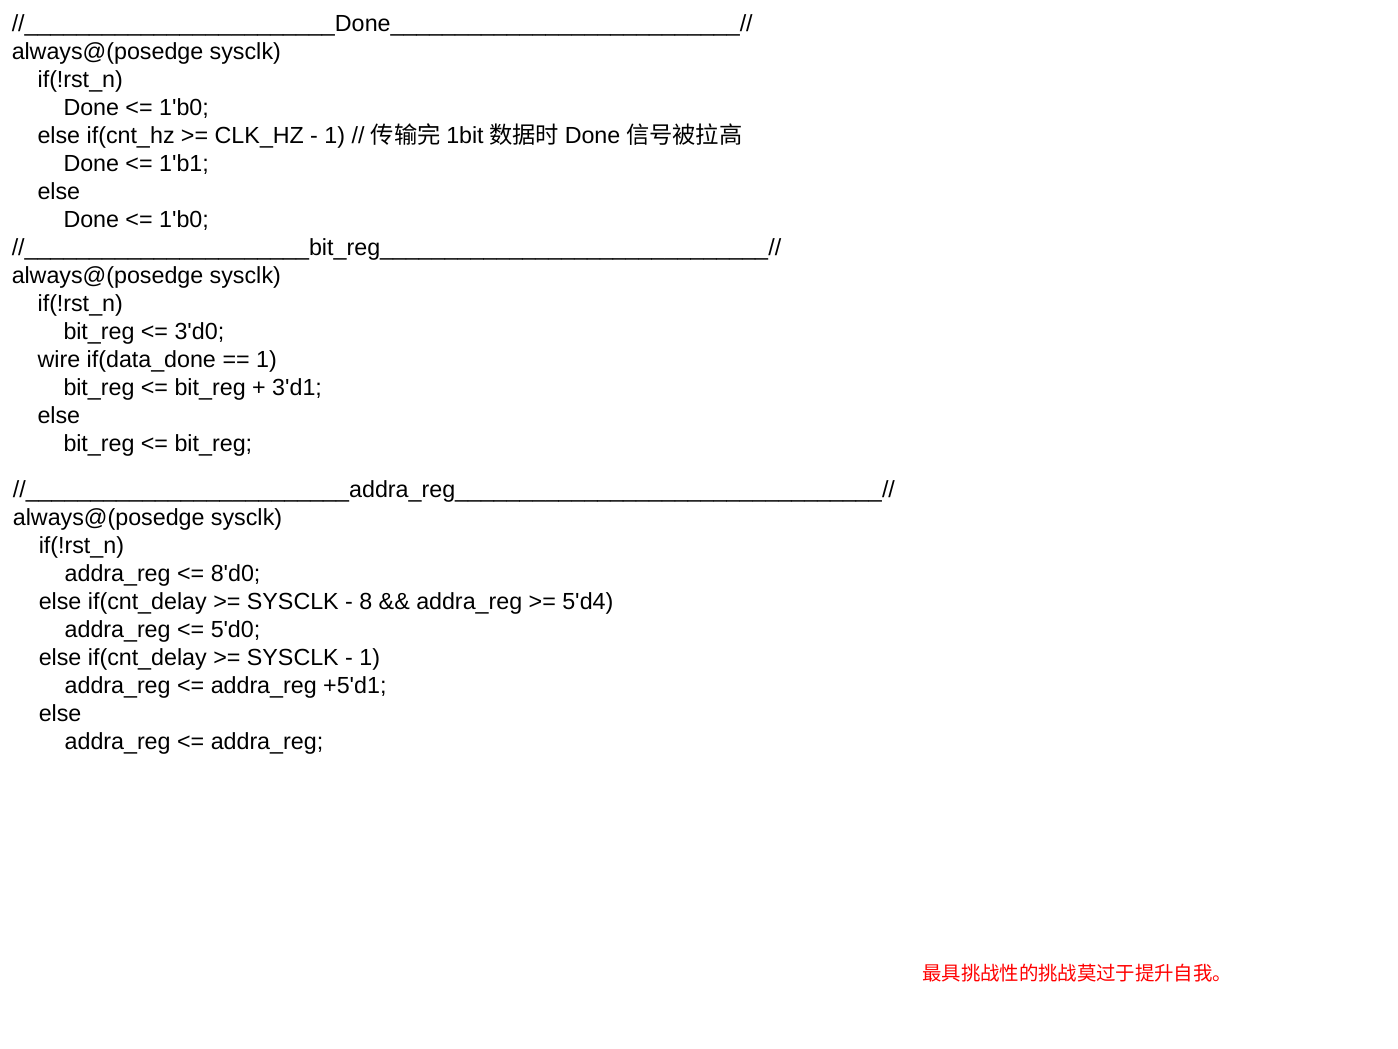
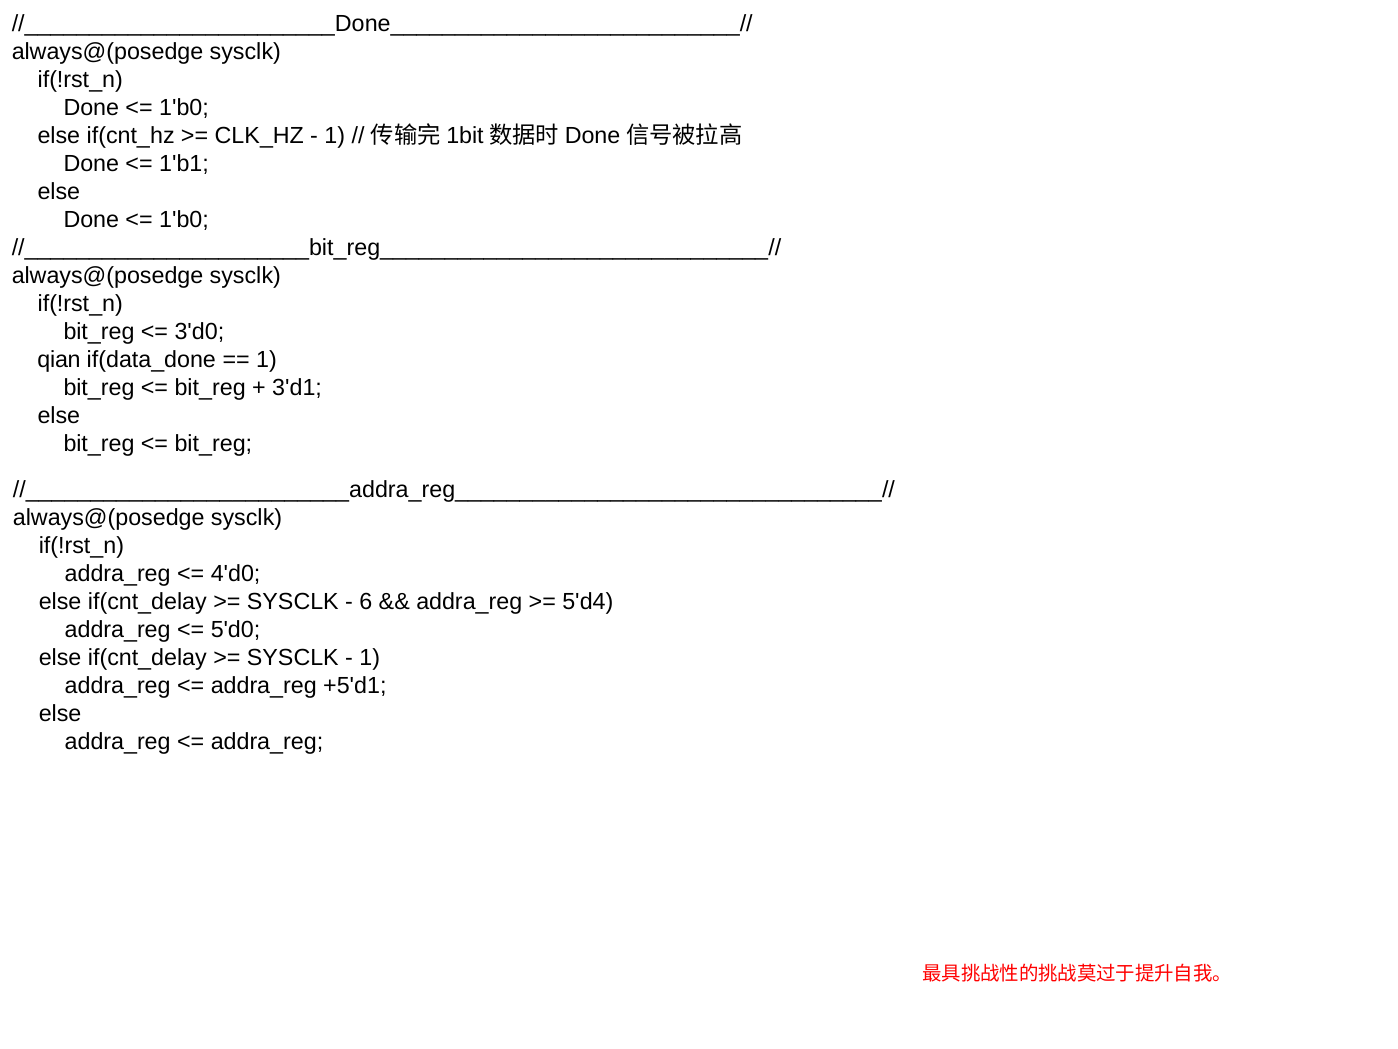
wire: wire -> qian
8'd0: 8'd0 -> 4'd0
8: 8 -> 6
